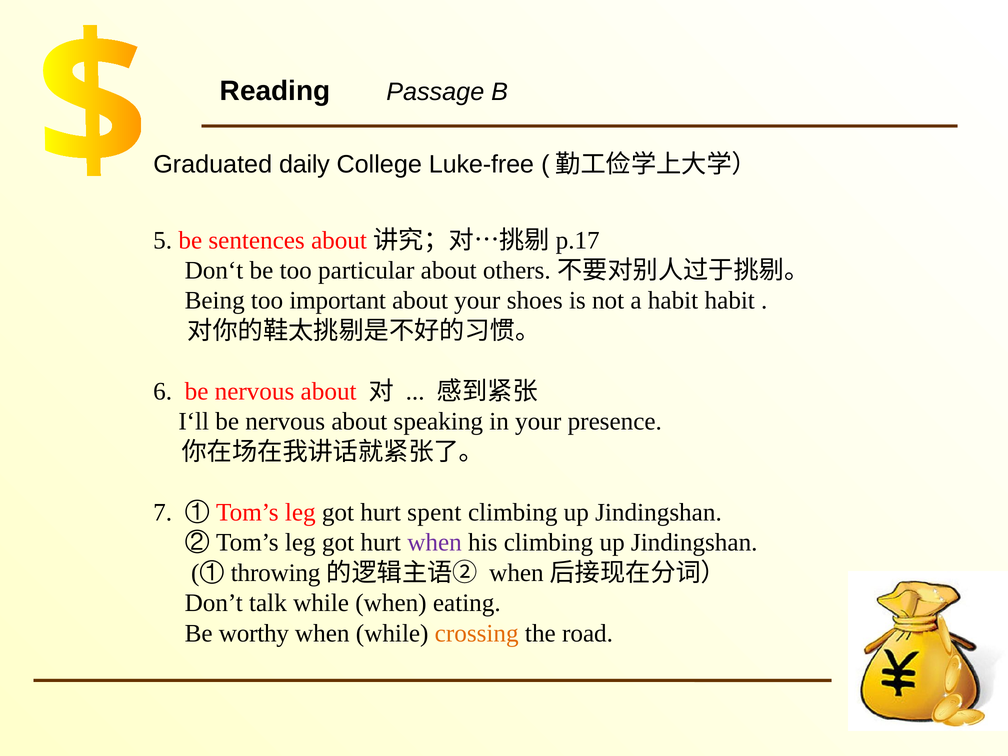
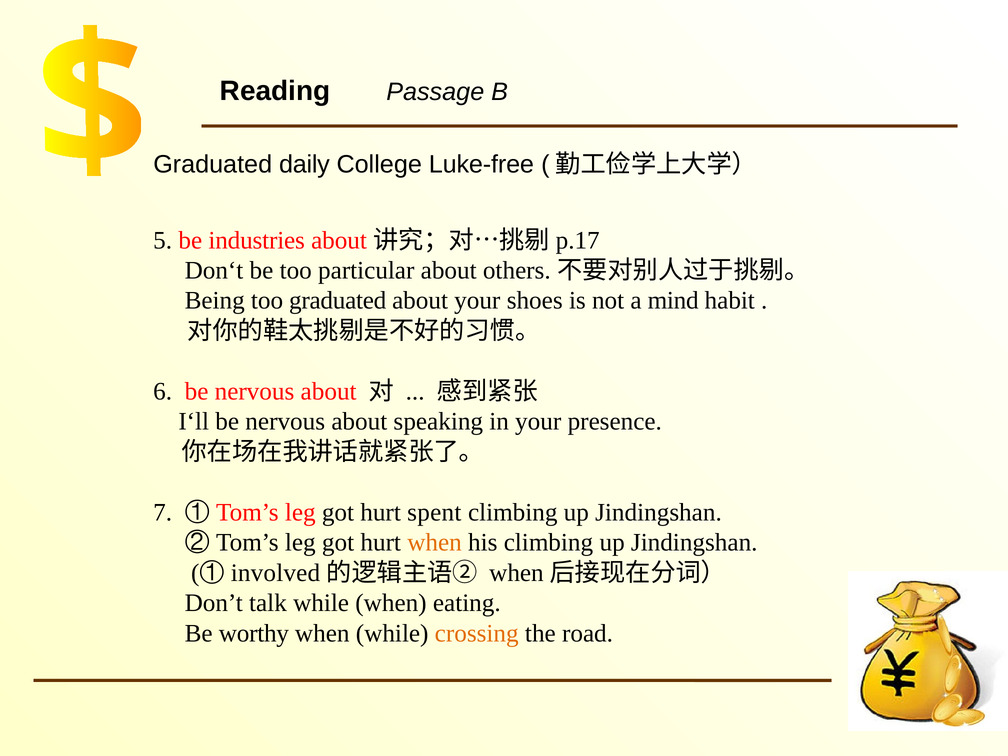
sentences: sentences -> industries
too important: important -> graduated
a habit: habit -> mind
when at (435, 543) colour: purple -> orange
throwing: throwing -> involved
